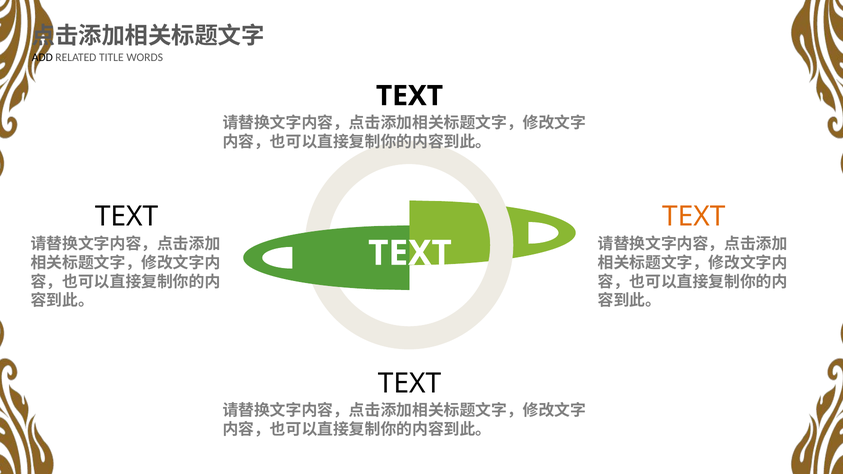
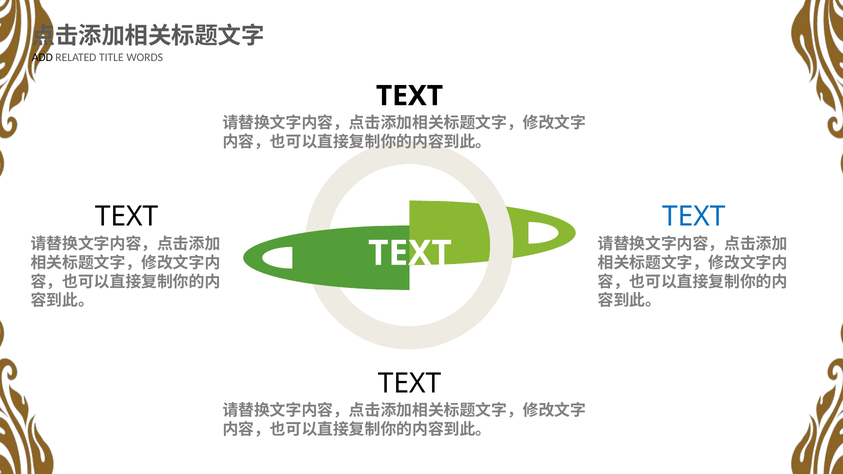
TEXT at (694, 217) colour: orange -> blue
